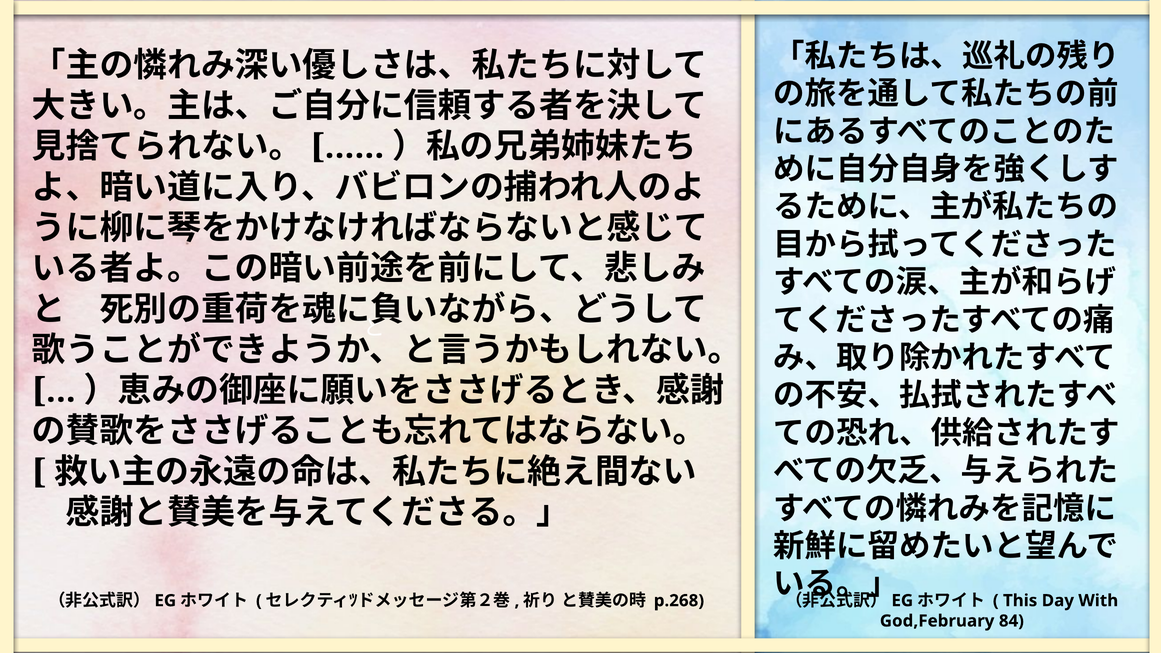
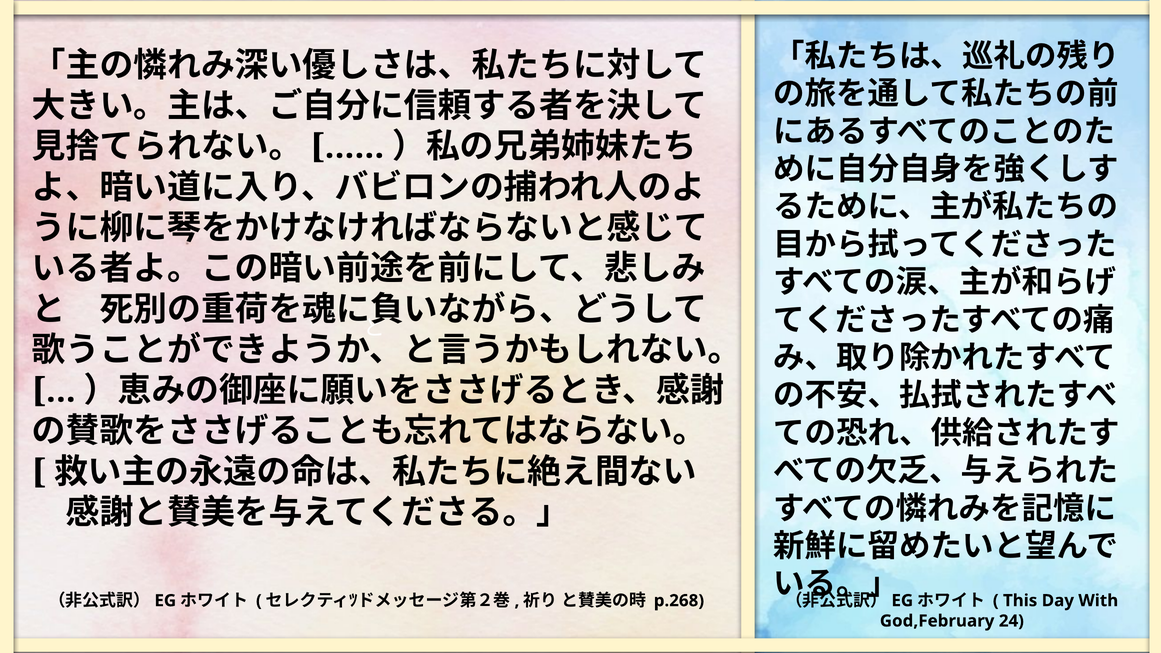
84: 84 -> 24
